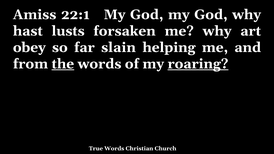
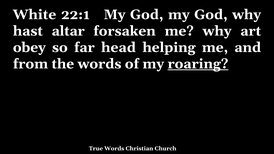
Amiss: Amiss -> White
lusts: lusts -> altar
slain: slain -> head
the underline: present -> none
